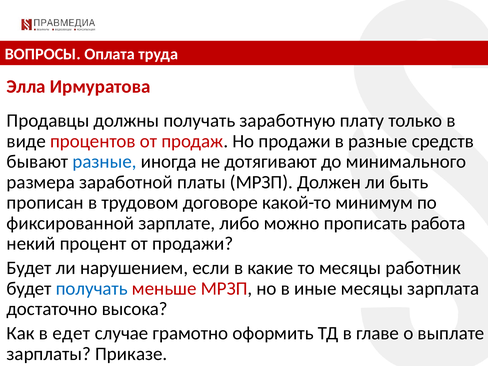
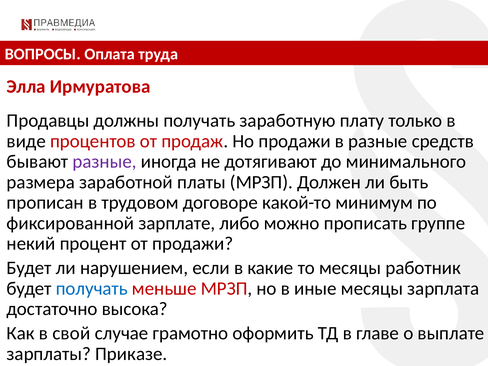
разные at (105, 162) colour: blue -> purple
работа: работа -> группе
едет: едет -> свой
